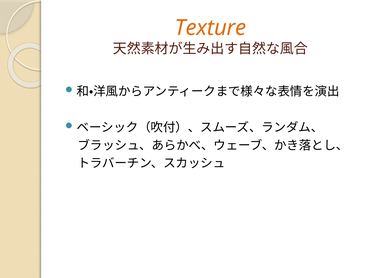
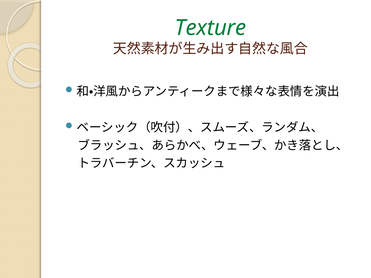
Texture colour: orange -> green
